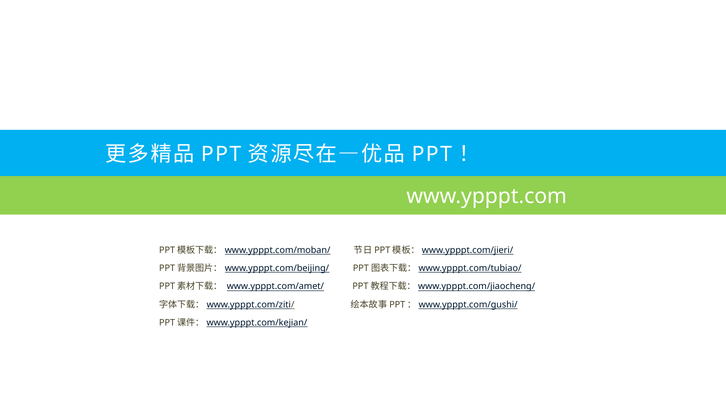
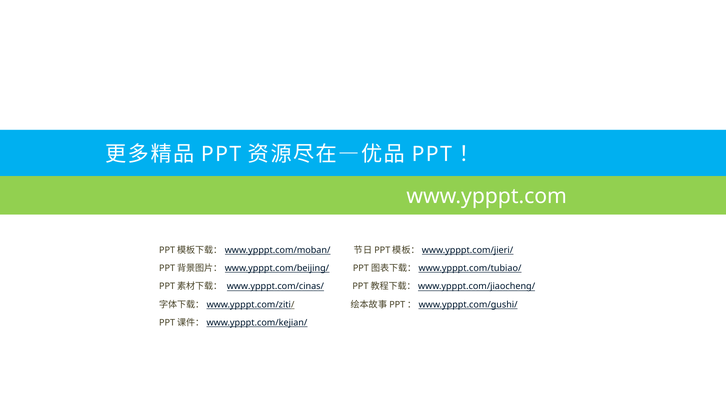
www.ypppt.com/amet/: www.ypppt.com/amet/ -> www.ypppt.com/cinas/
